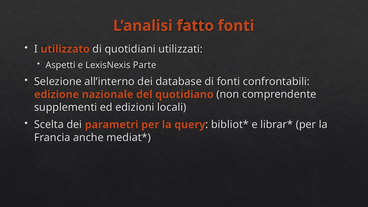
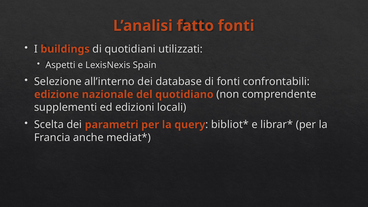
utilizzato: utilizzato -> buildings
Parte: Parte -> Spain
